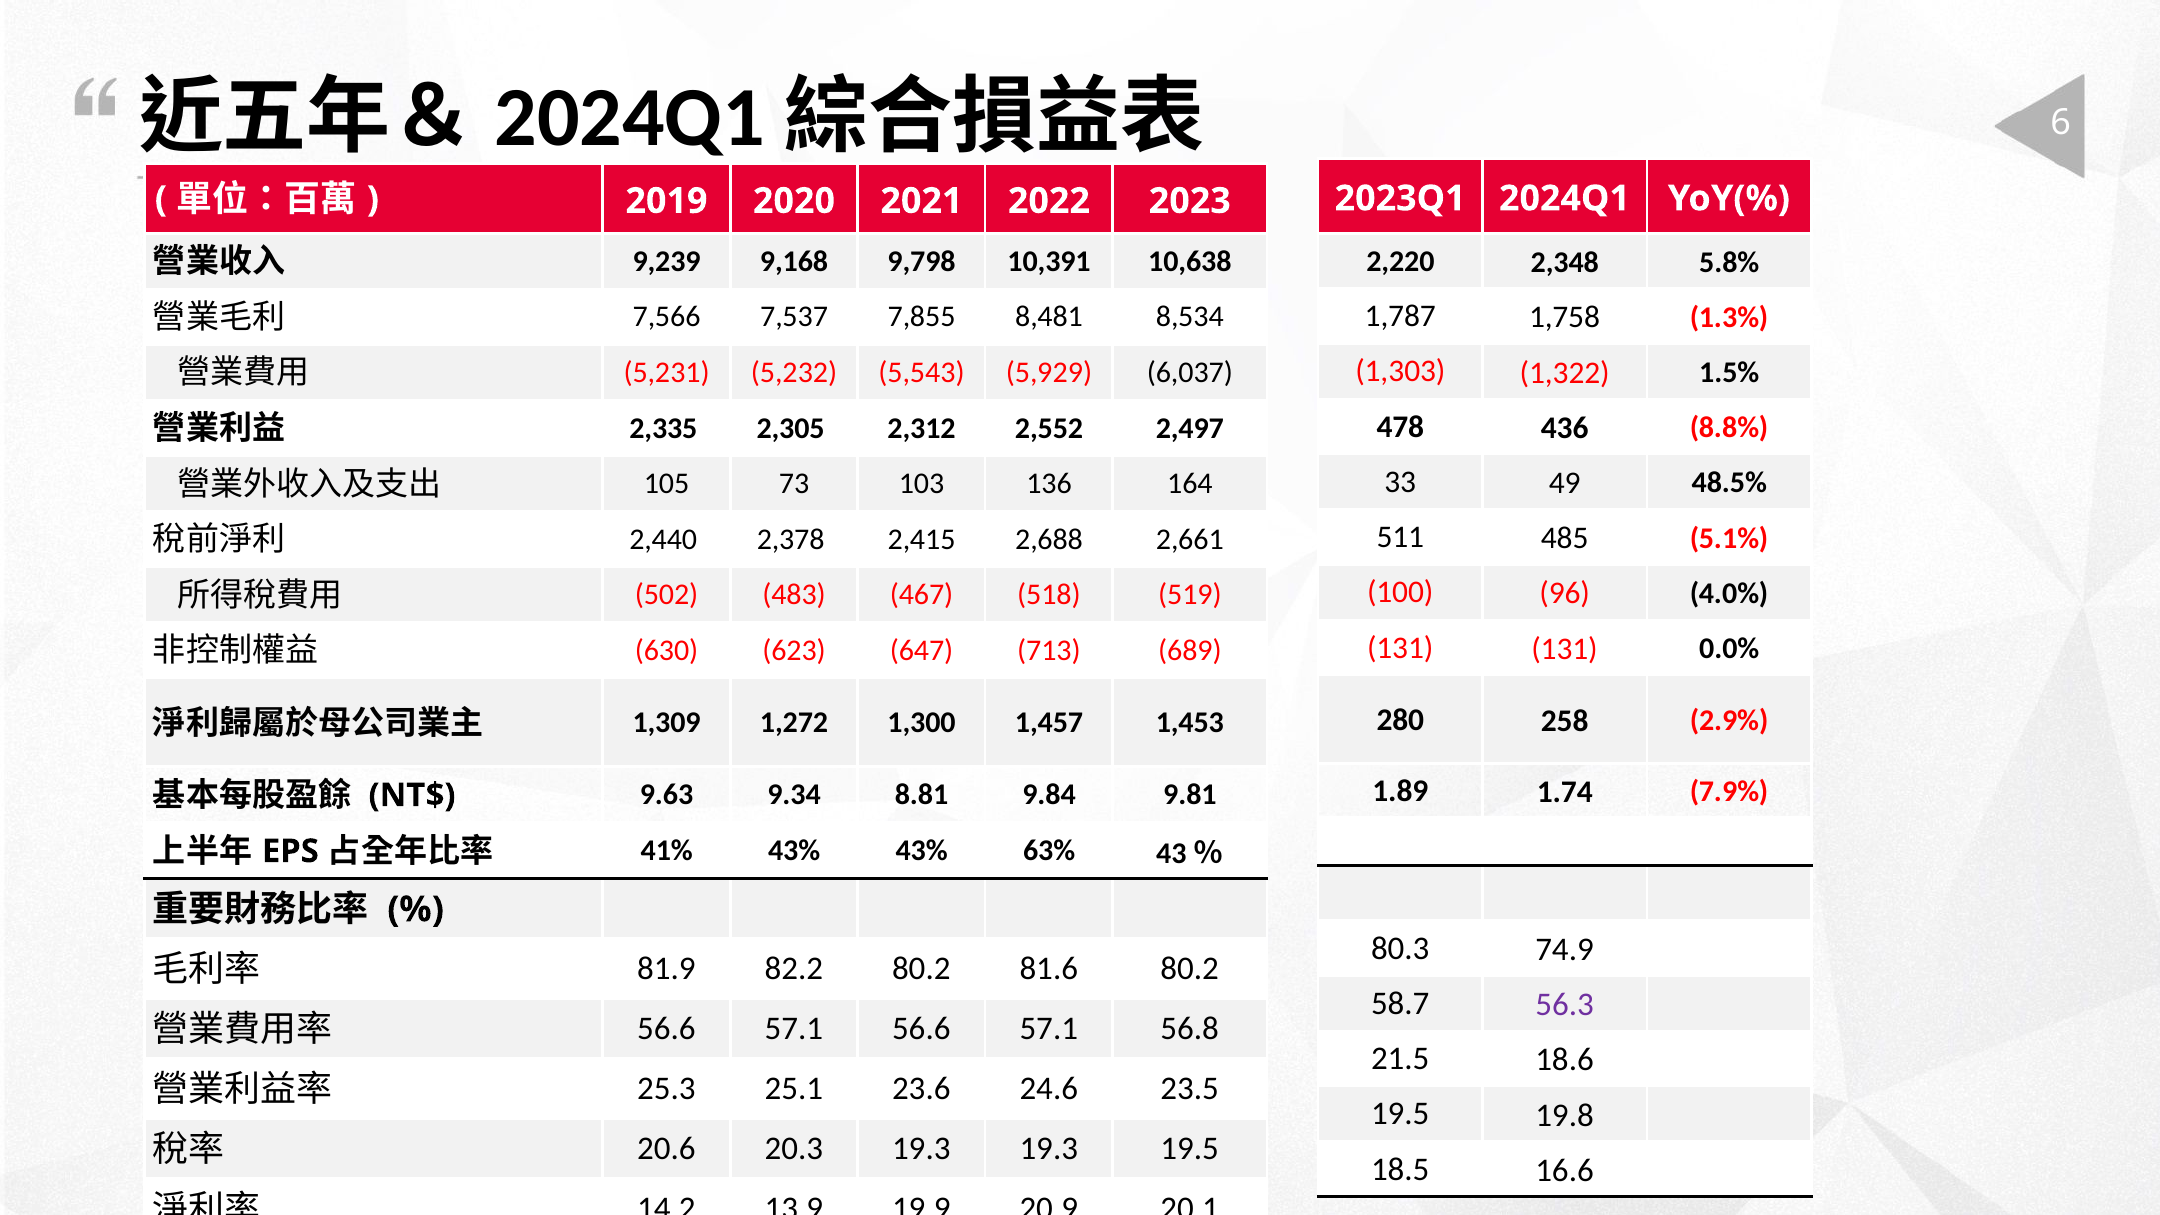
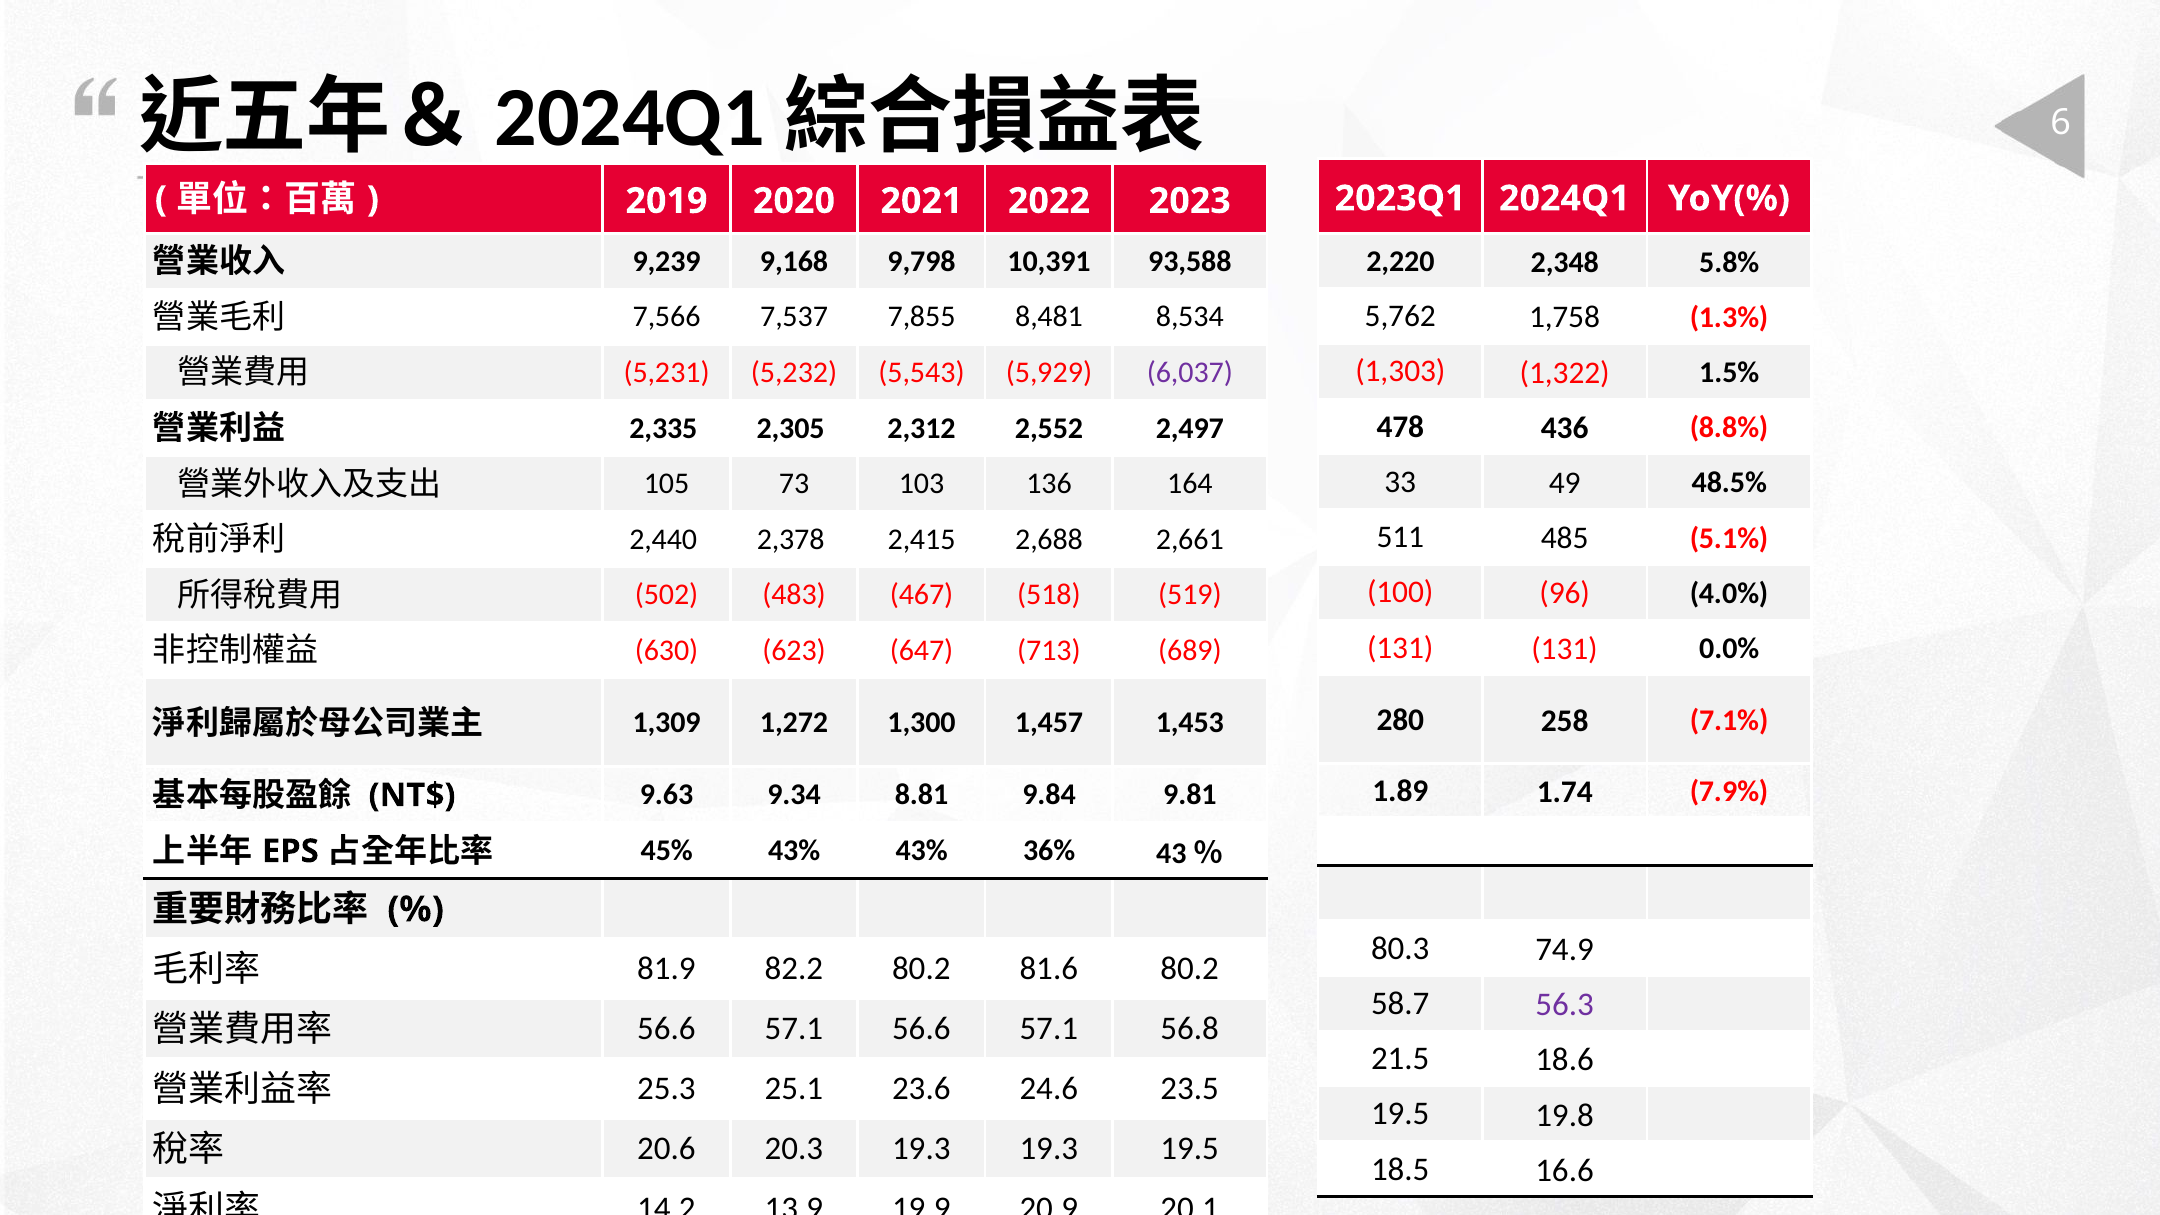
10,638: 10,638 -> 93,588
1,787: 1,787 -> 5,762
6,037 colour: black -> purple
2.9%: 2.9% -> 7.1%
41%: 41% -> 45%
63%: 63% -> 36%
